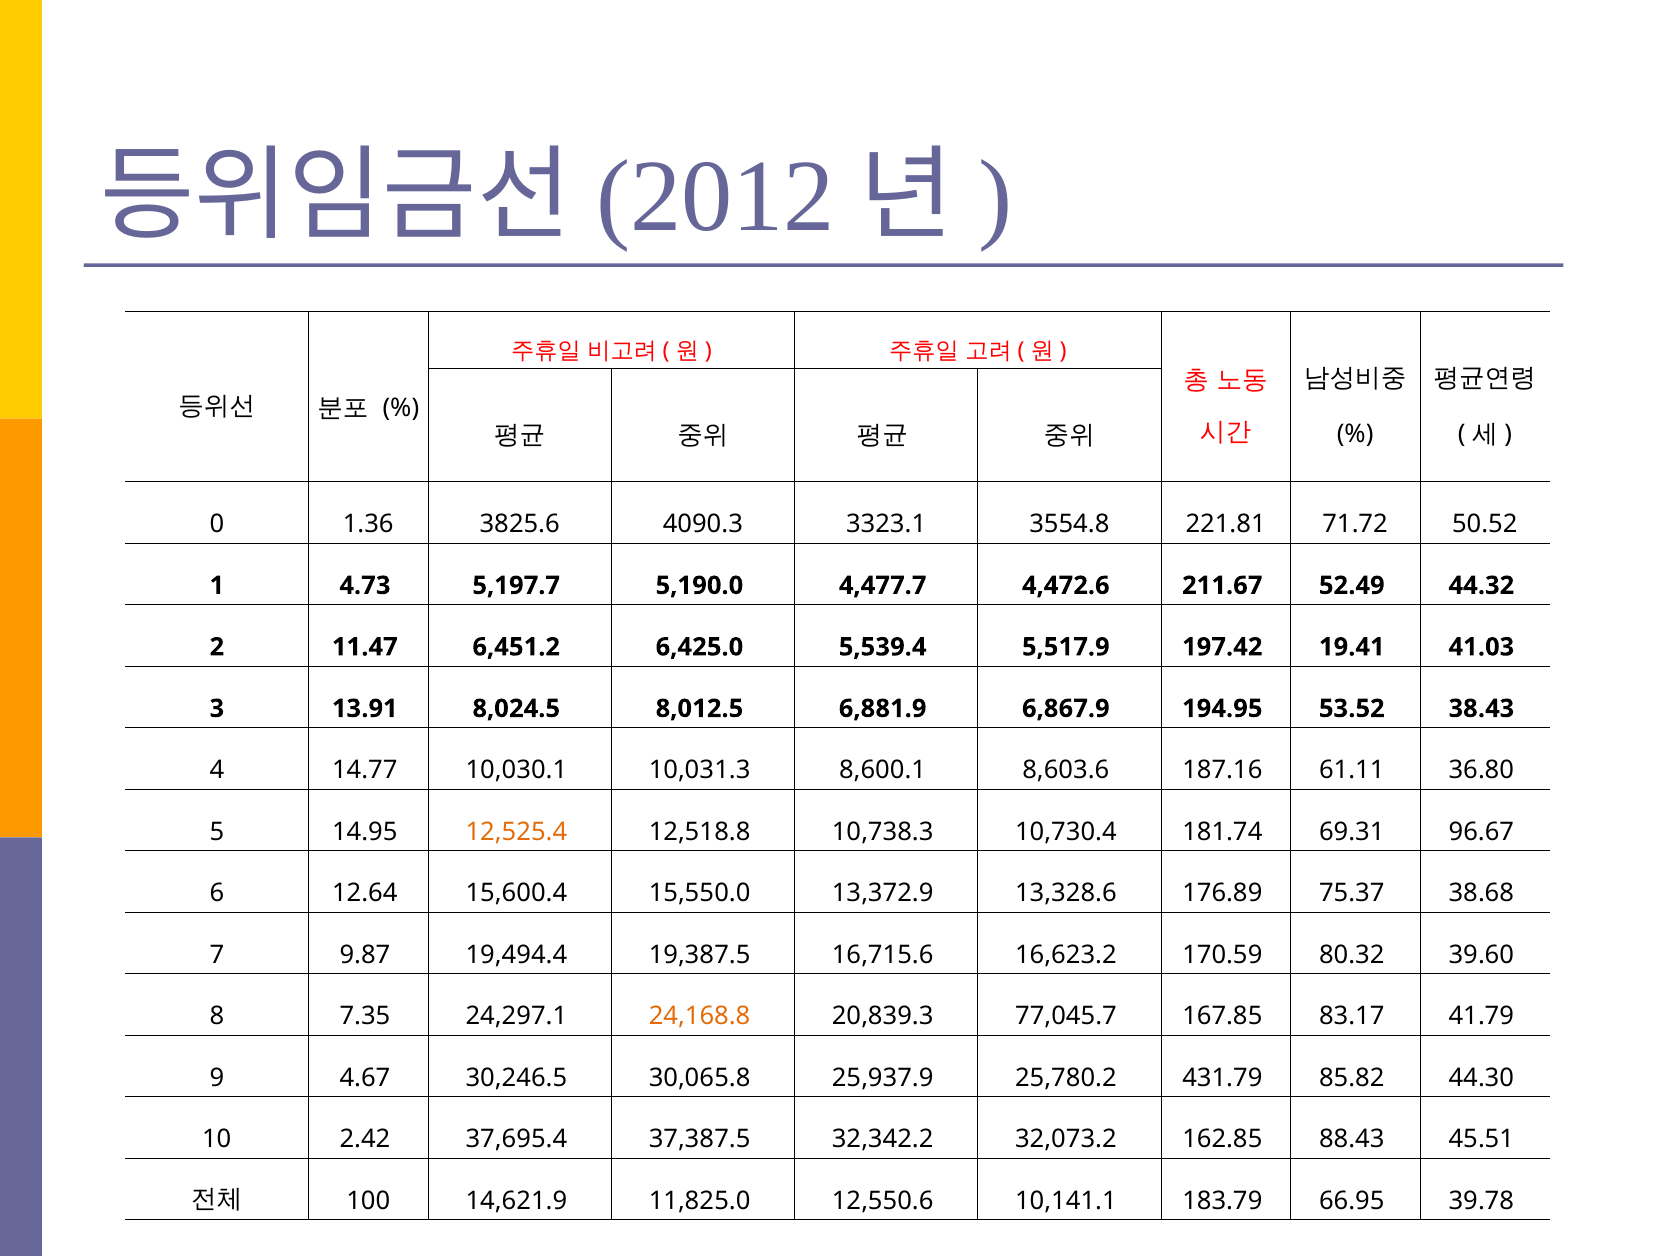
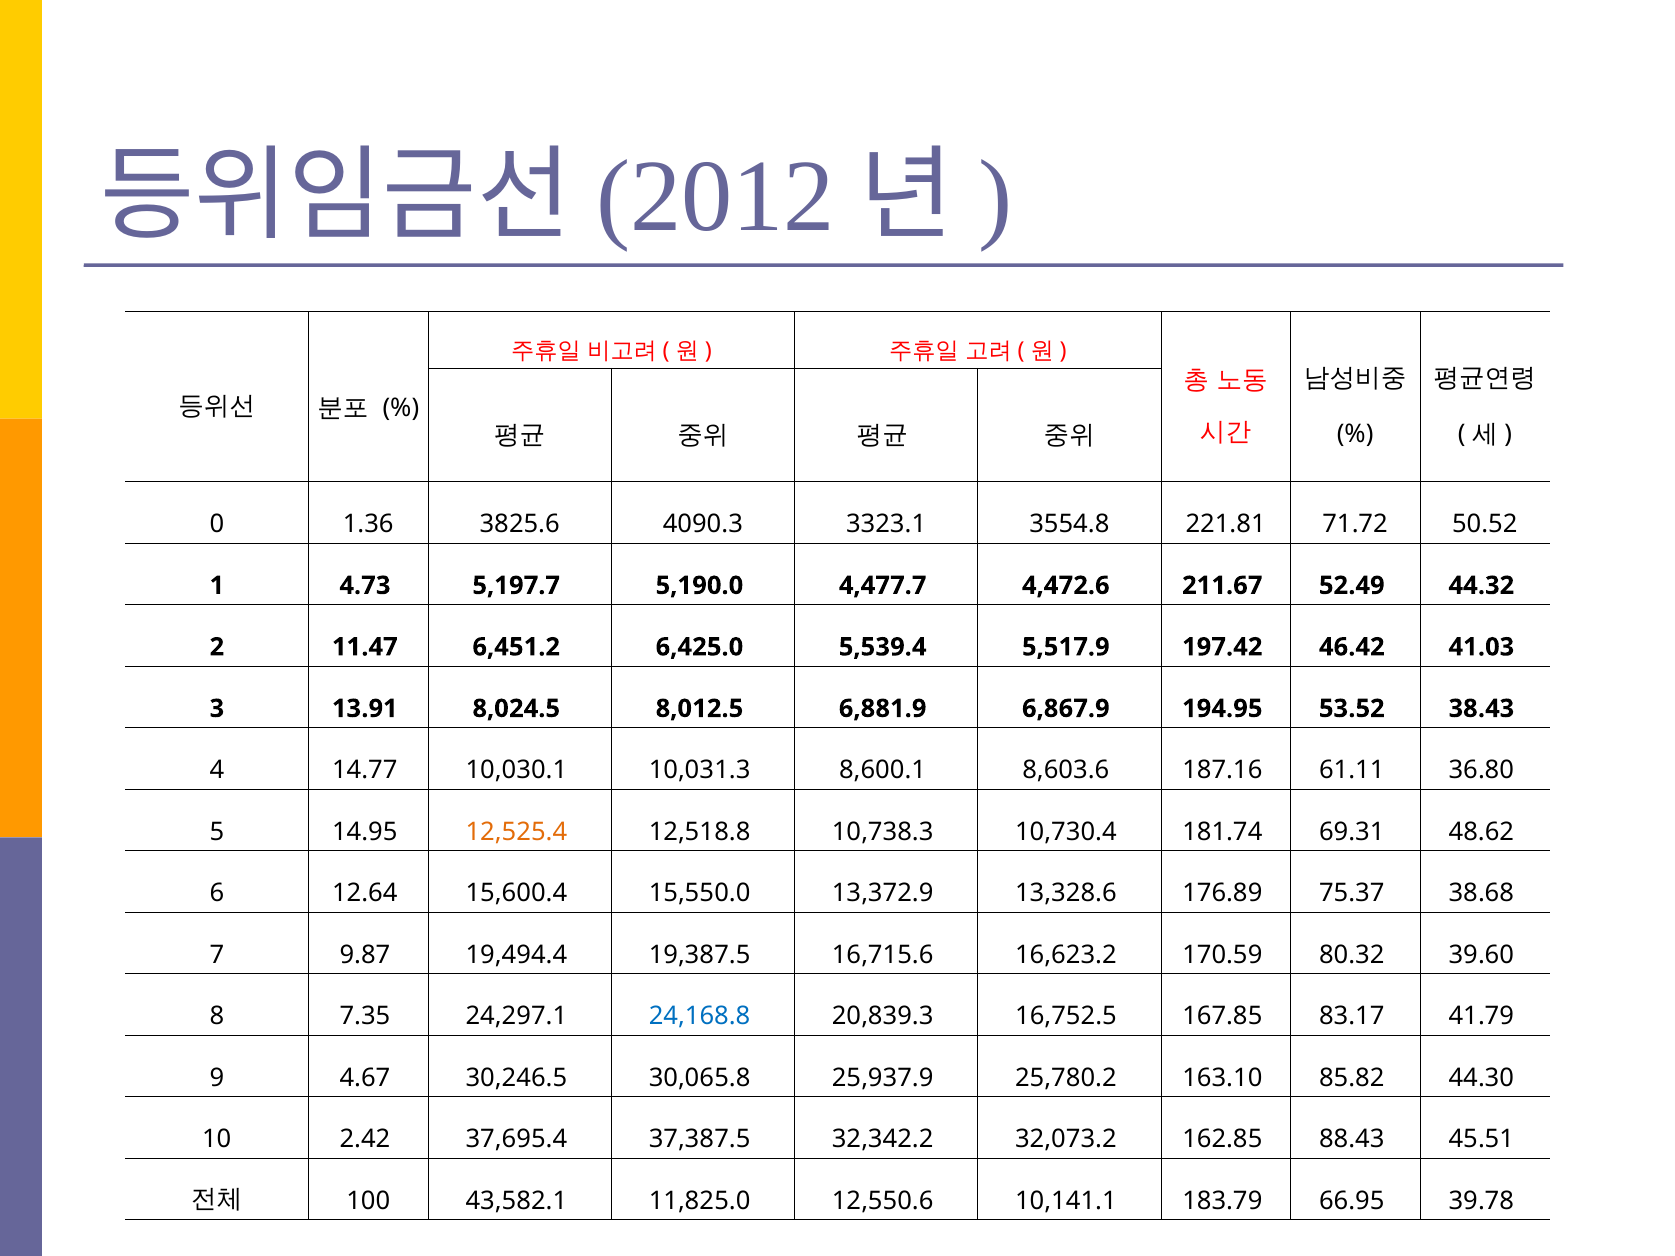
19.41: 19.41 -> 46.42
96.67: 96.67 -> 48.62
24,168.8 colour: orange -> blue
77,045.7: 77,045.7 -> 16,752.5
431.79: 431.79 -> 163.10
14,621.9: 14,621.9 -> 43,582.1
